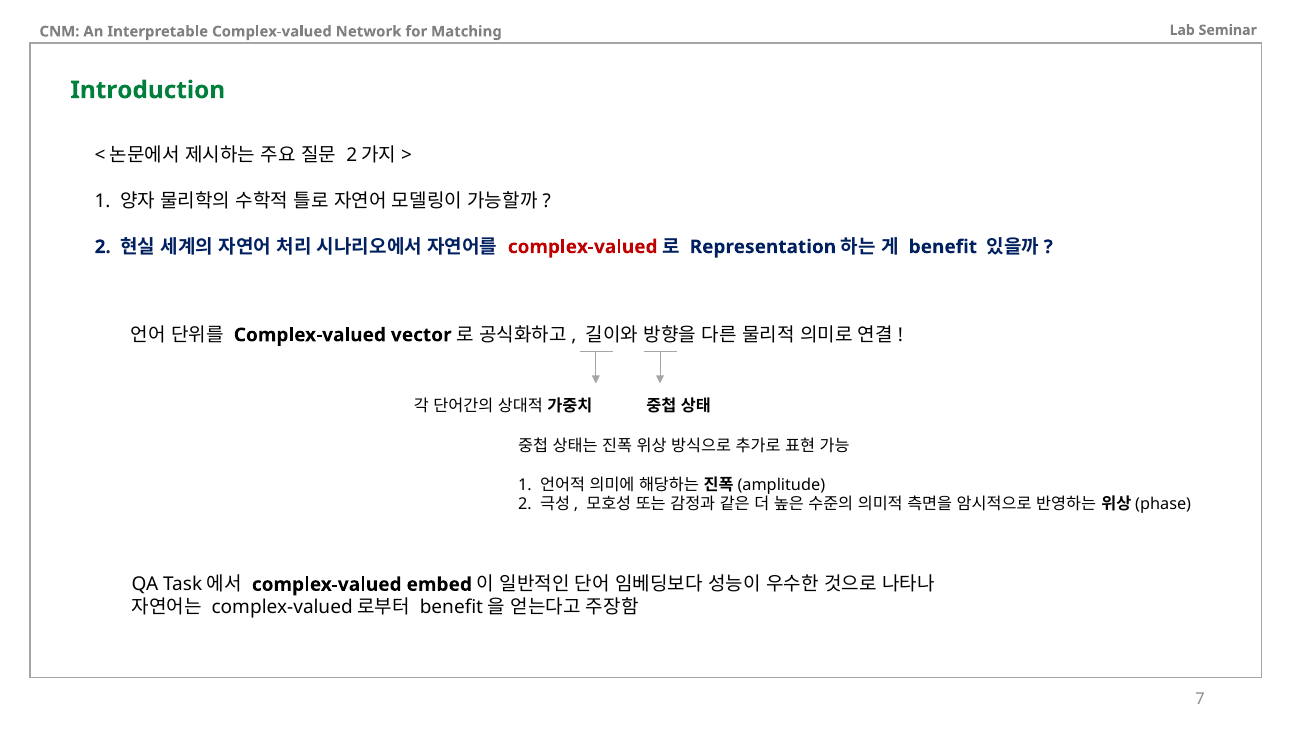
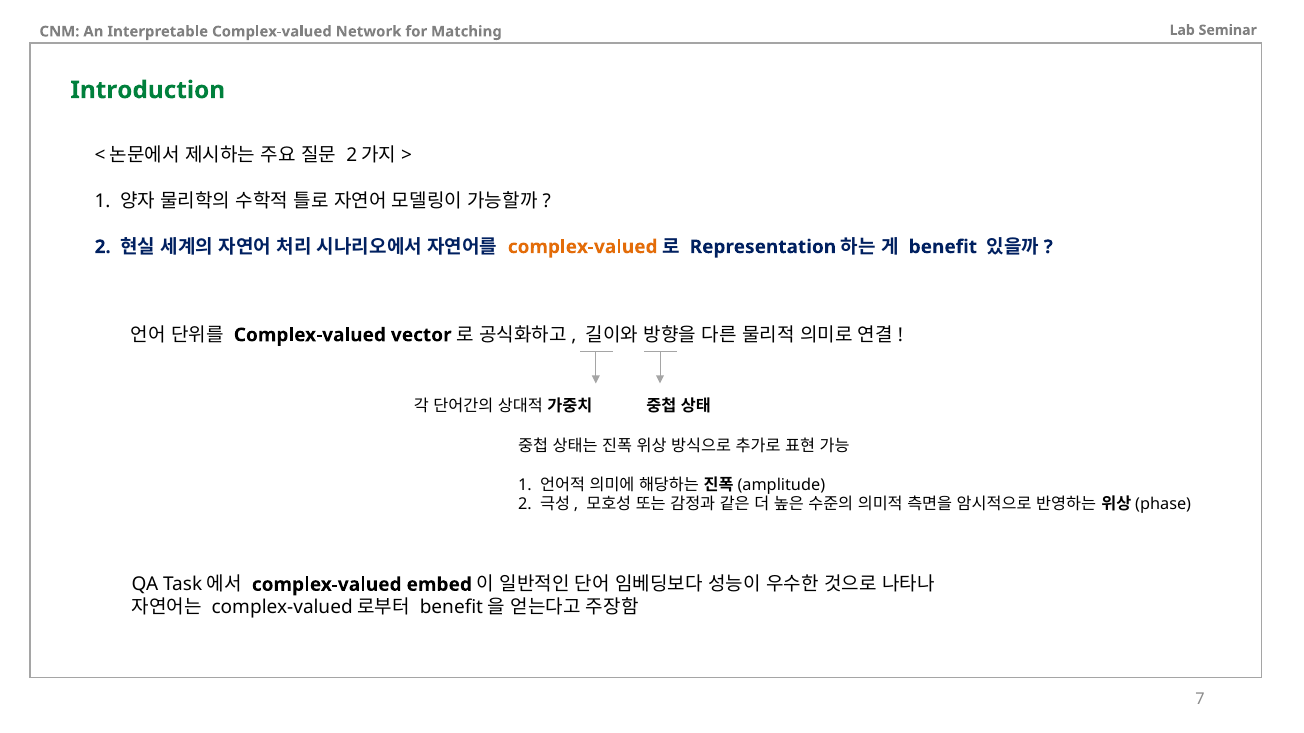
complex-valued at (583, 247) colour: red -> orange
